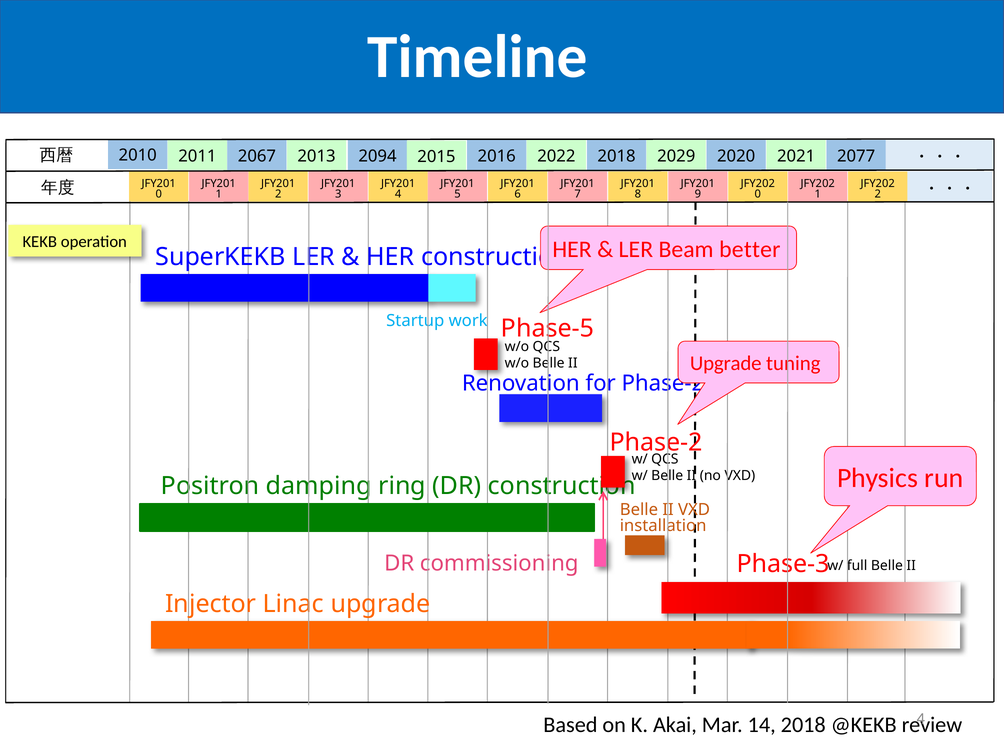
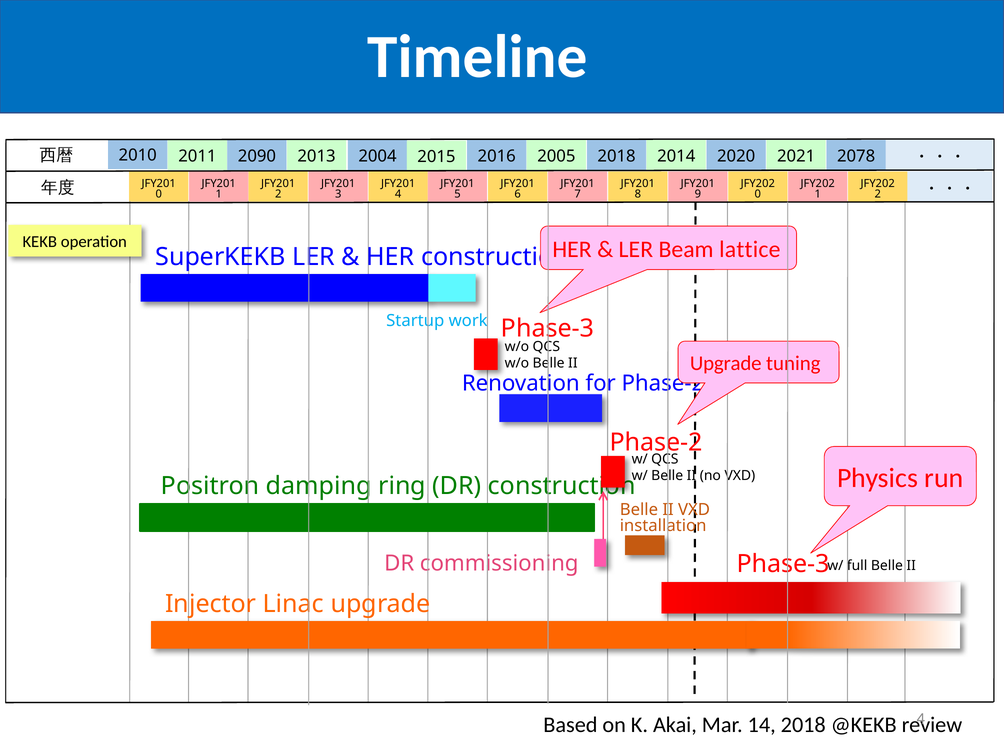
2067: 2067 -> 2090
2094: 2094 -> 2004
2022: 2022 -> 2005
2029: 2029 -> 2014
2077: 2077 -> 2078
better: better -> lattice
Phase-5 at (548, 328): Phase-5 -> Phase-3
